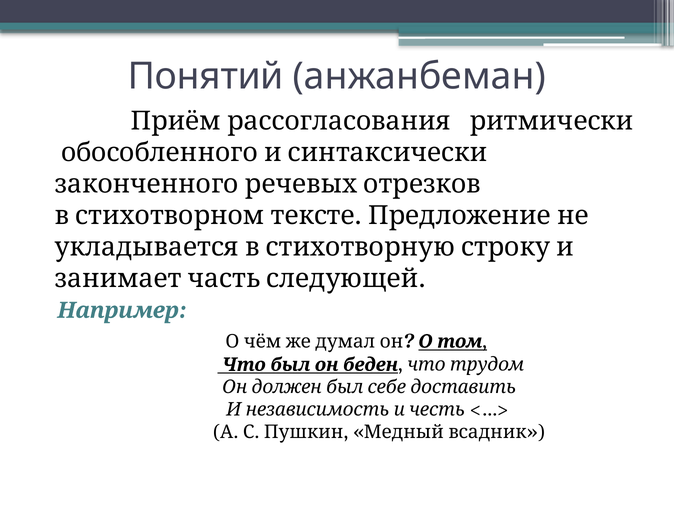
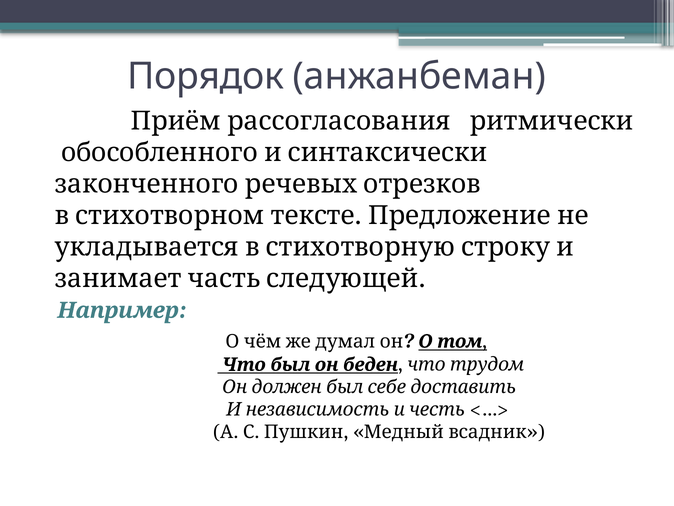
Понятий: Понятий -> Порядок
